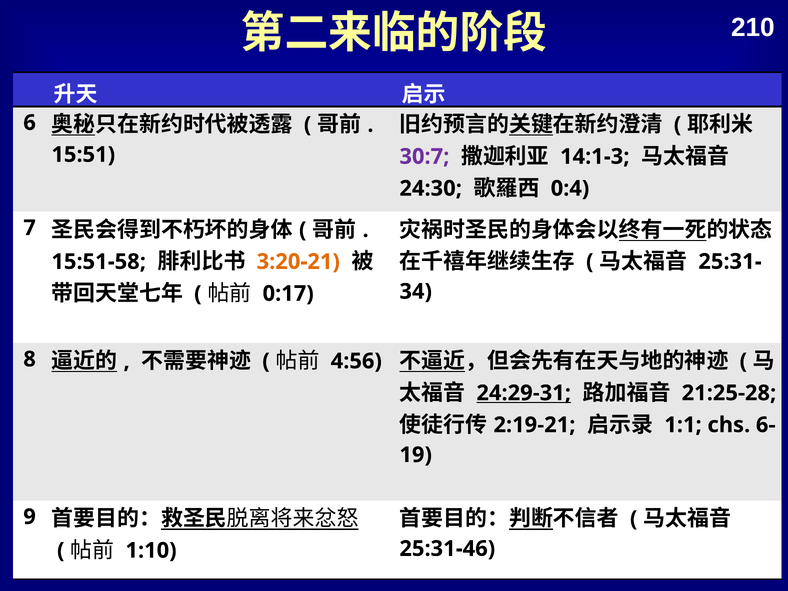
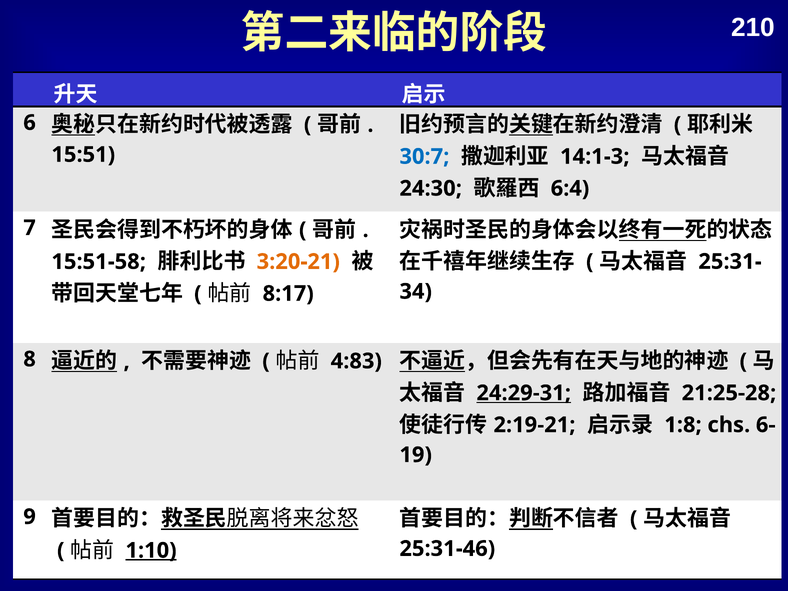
30:7 colour: purple -> blue
0:4: 0:4 -> 6:4
0:17: 0:17 -> 8:17
4:56: 4:56 -> 4:83
1:1: 1:1 -> 1:8
1:10 underline: none -> present
